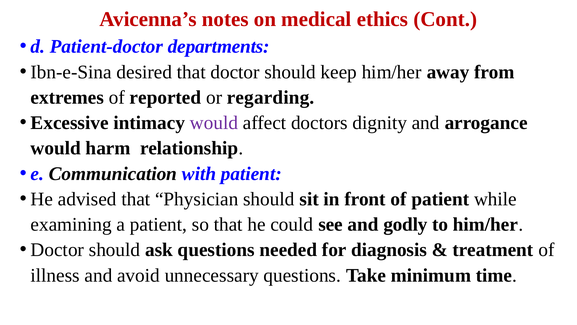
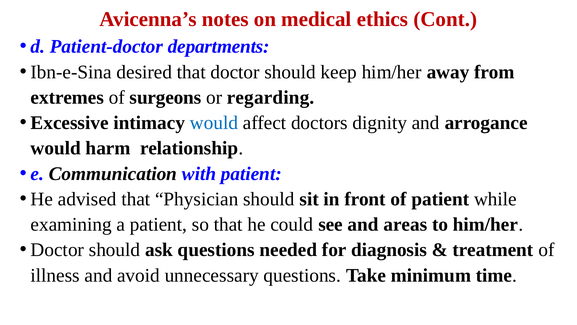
reported: reported -> surgeons
would at (214, 123) colour: purple -> blue
godly: godly -> areas
